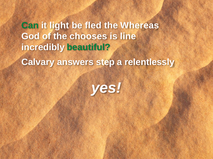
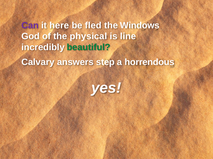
Can colour: green -> purple
light: light -> here
Whereas: Whereas -> Windows
chooses: chooses -> physical
relentlessly: relentlessly -> horrendous
